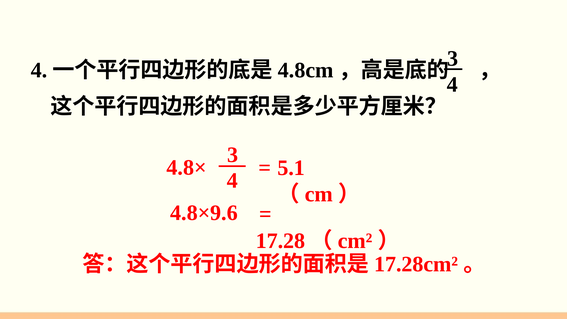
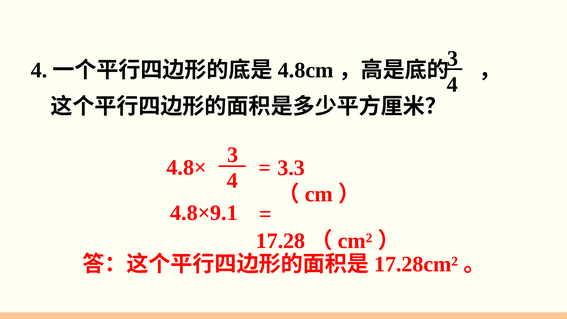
5.1: 5.1 -> 3.3
4.8×9.6: 4.8×9.6 -> 4.8×9.1
